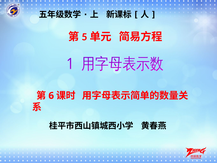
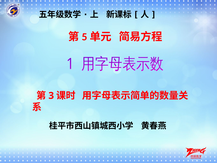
6: 6 -> 3
